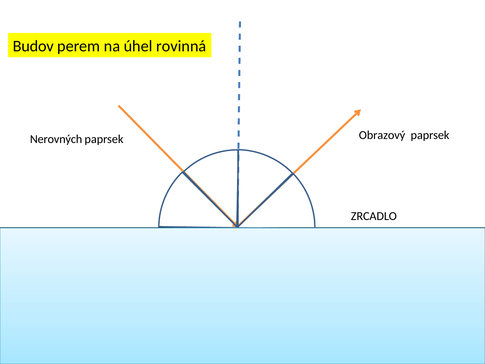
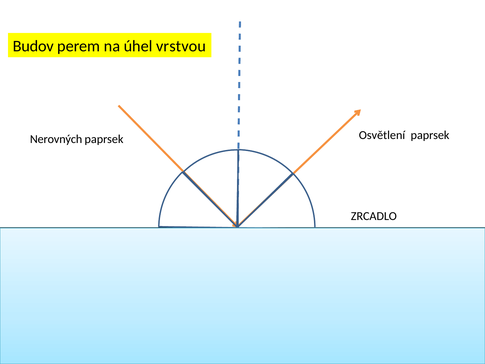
rovinná: rovinná -> vrstvou
Obrazový: Obrazový -> Osvětlení
